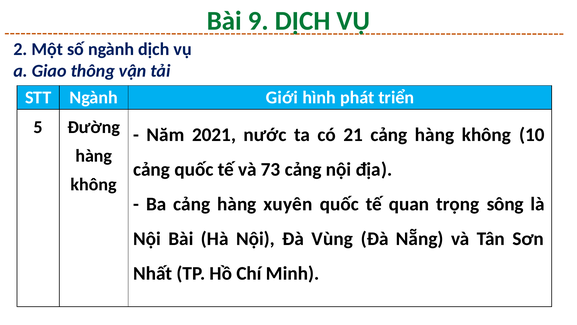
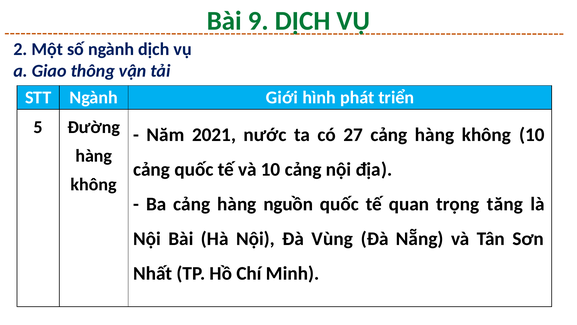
21: 21 -> 27
và 73: 73 -> 10
xuyên: xuyên -> nguồn
sông: sông -> tăng
